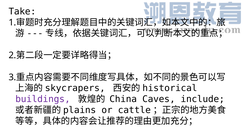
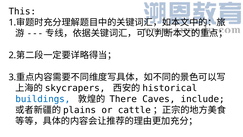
Take: Take -> This
buildings colour: purple -> blue
China: China -> There
